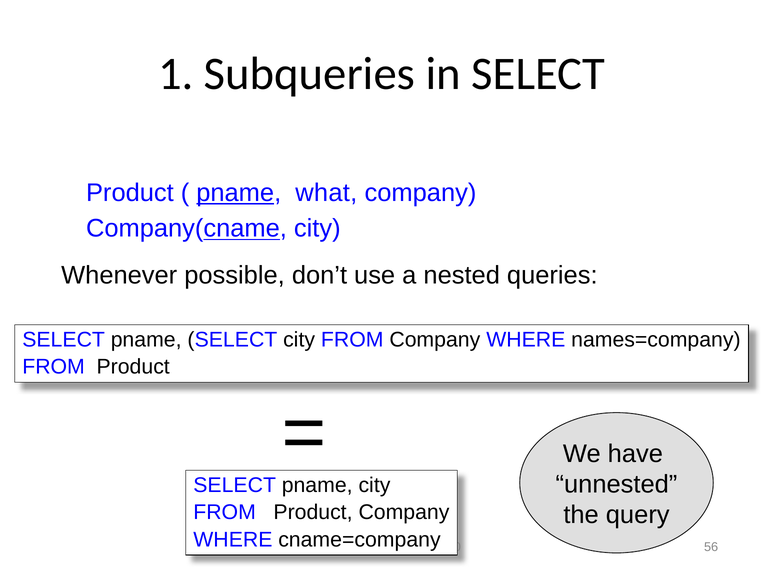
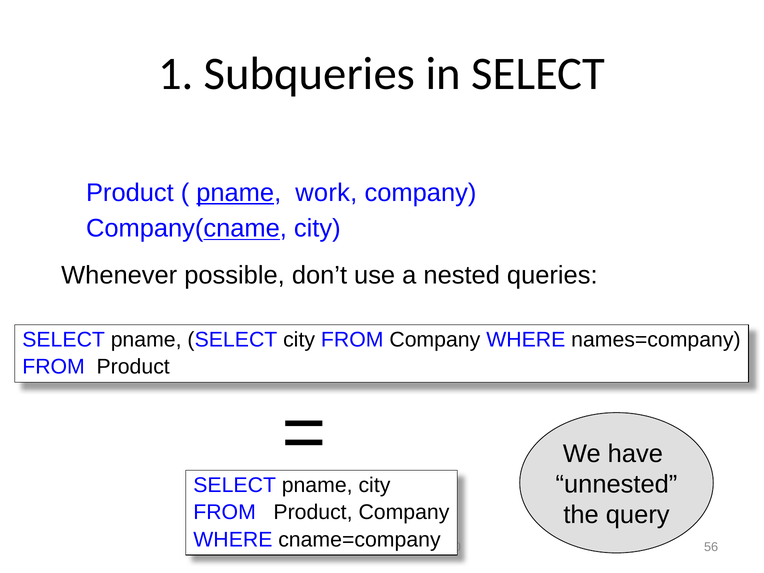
what: what -> work
